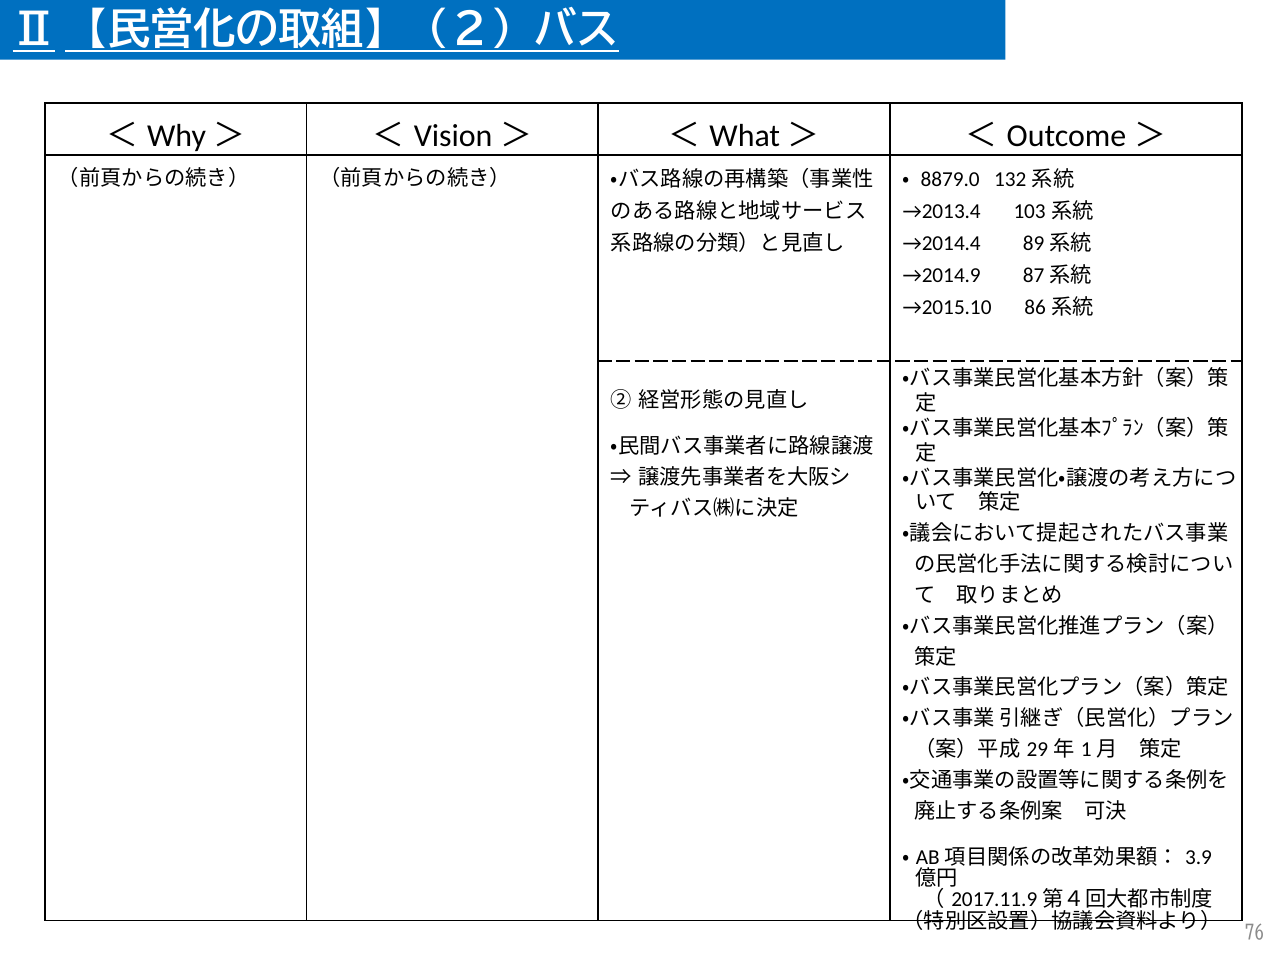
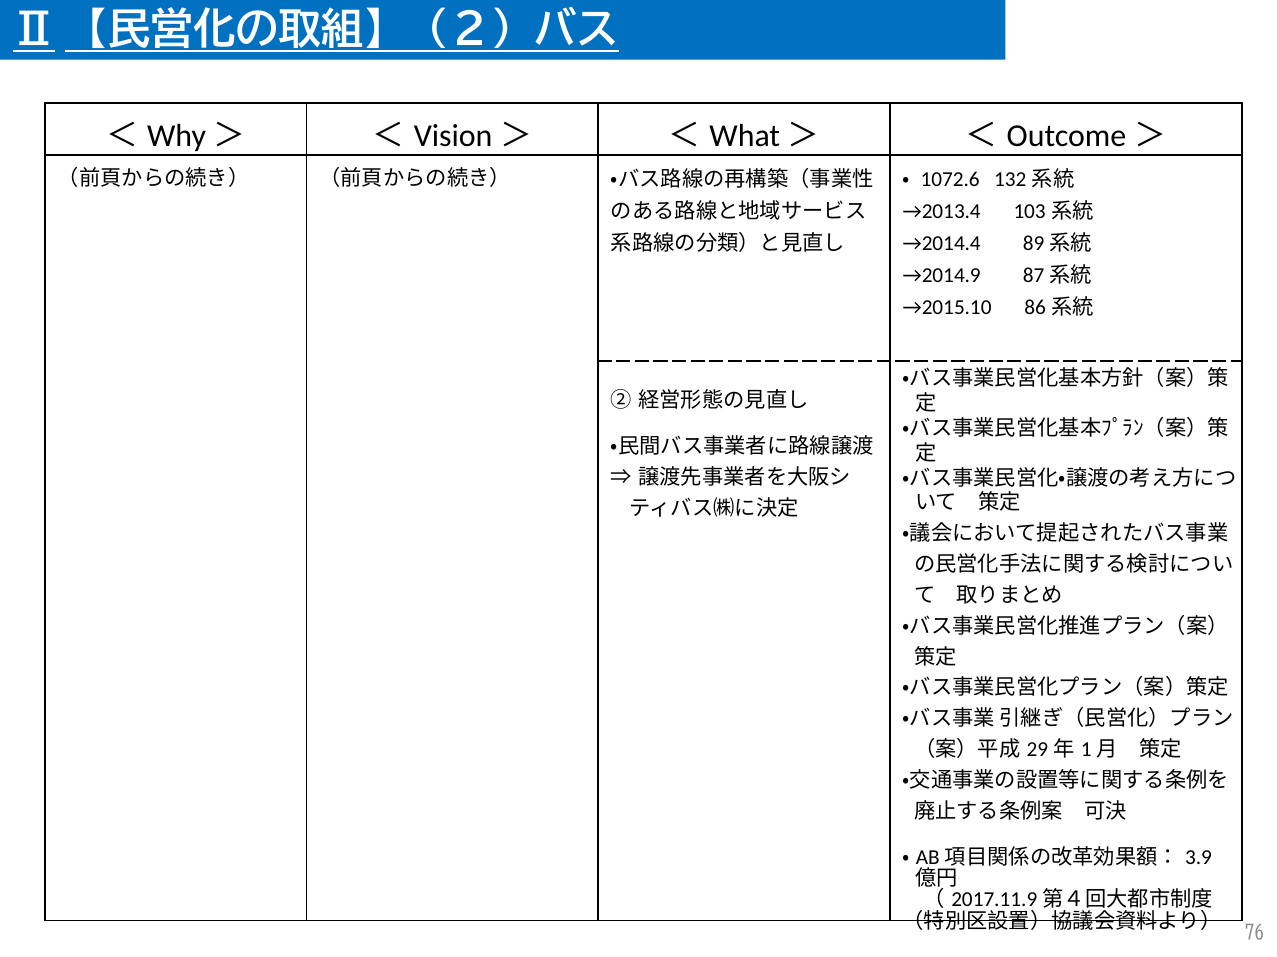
8879.0: 8879.0 -> 1072.6
